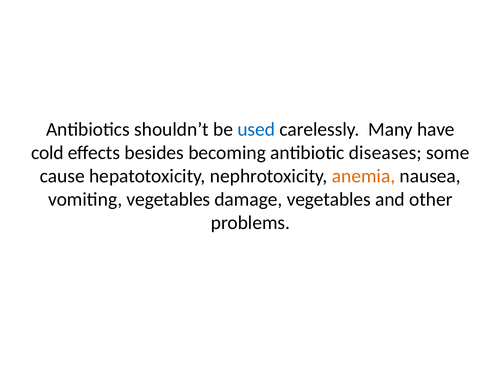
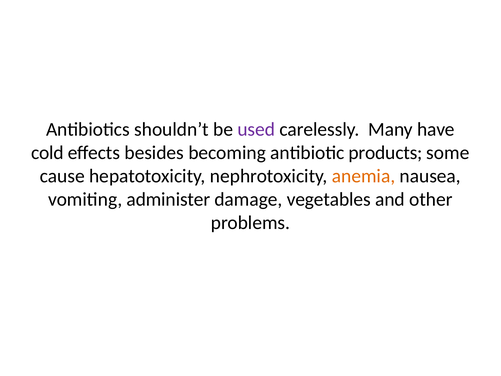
used colour: blue -> purple
diseases: diseases -> products
vomiting vegetables: vegetables -> administer
